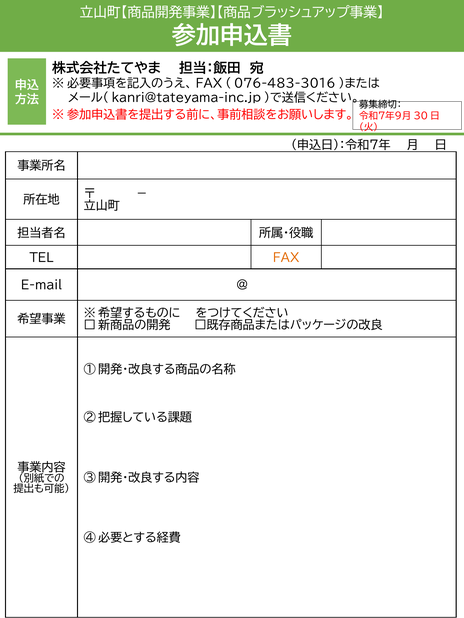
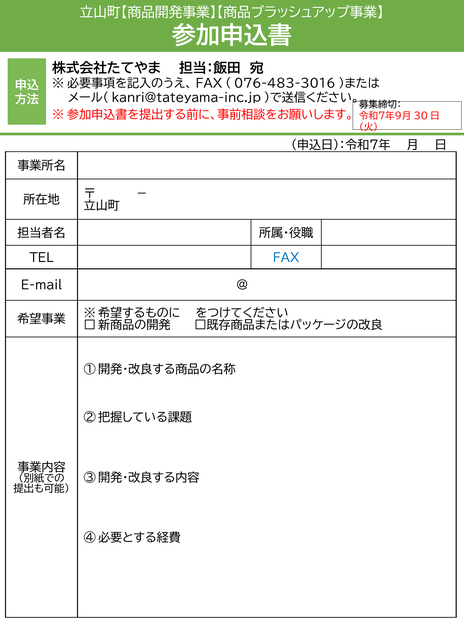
FAX colour: orange -> blue
